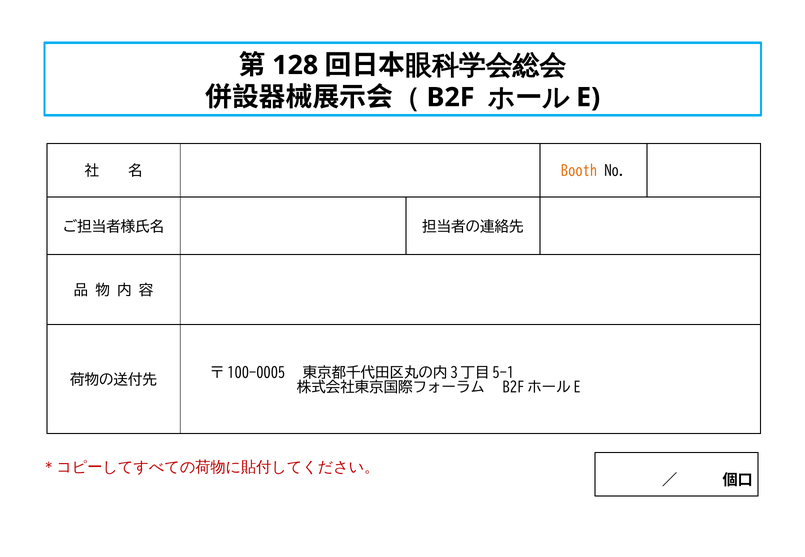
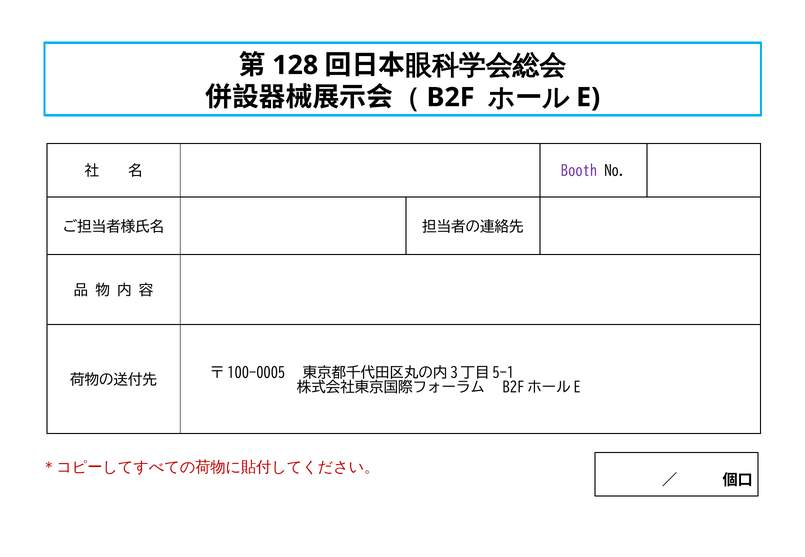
Booth colour: orange -> purple
